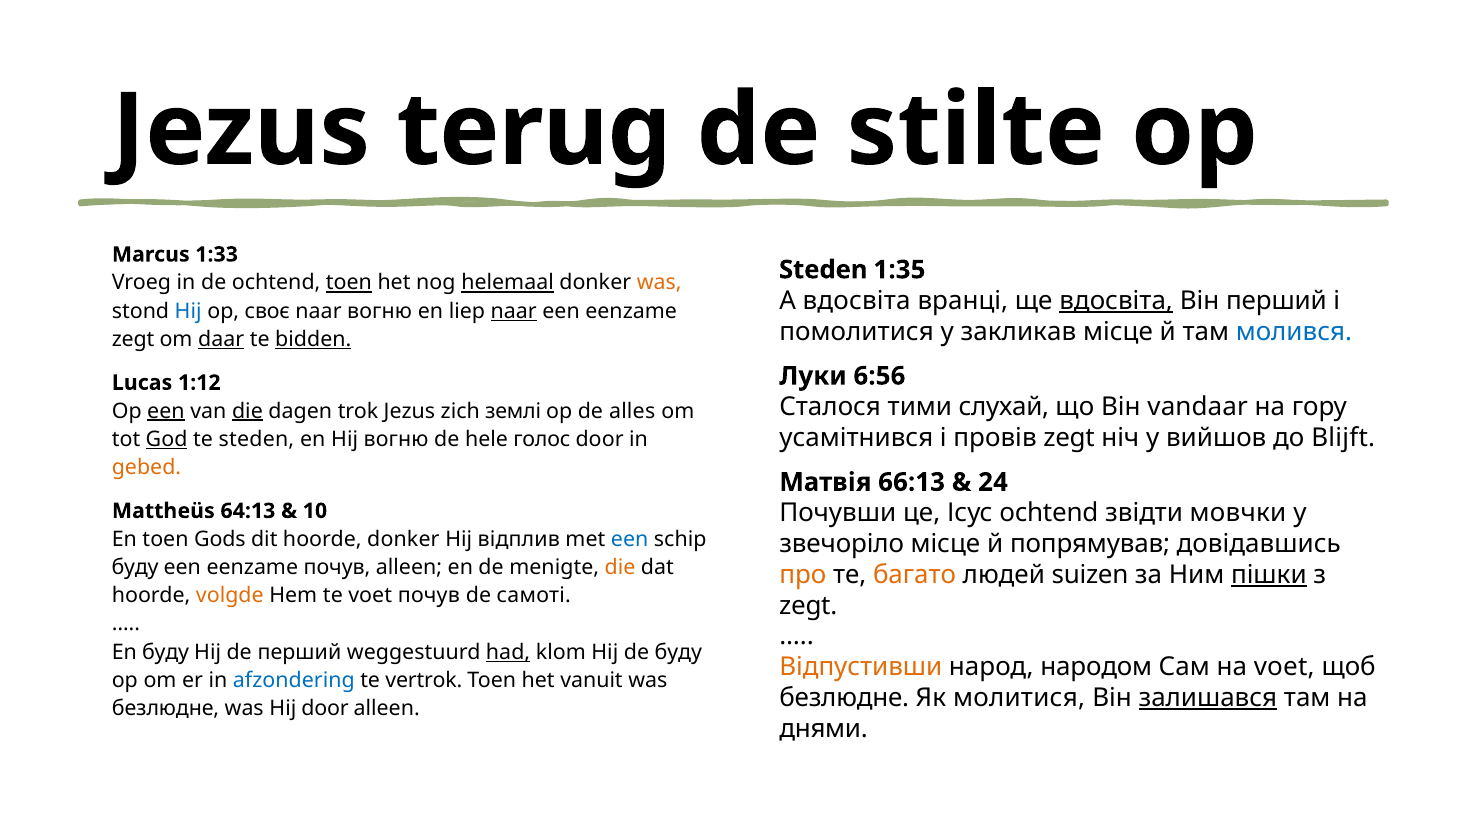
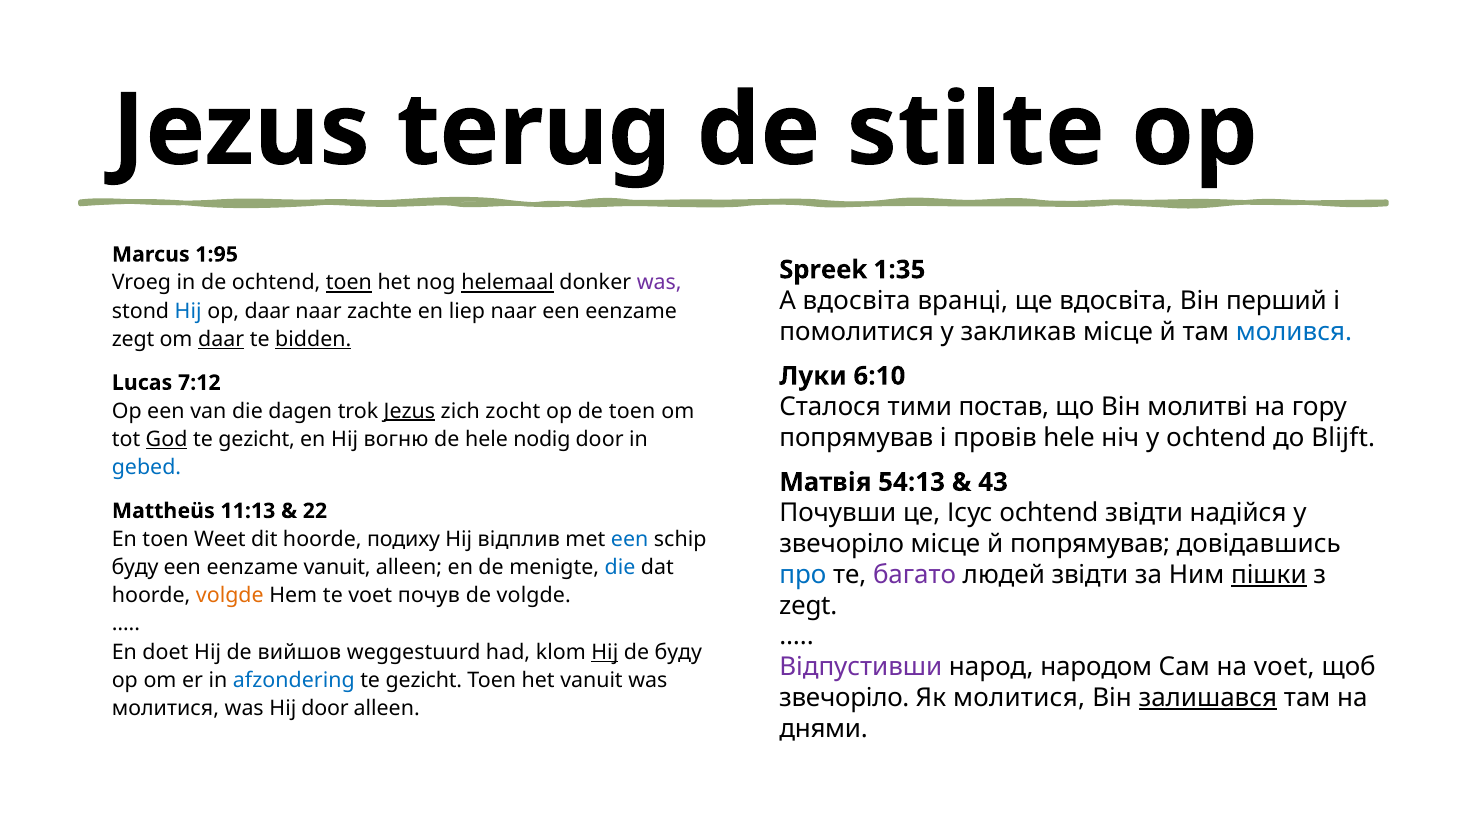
1:33: 1:33 -> 1:95
Steden at (823, 270): Steden -> Spreek
was at (659, 283) colour: orange -> purple
вдосвіта at (1116, 301) underline: present -> none
op своє: своє -> daar
naar вогню: вогню -> zachte
naar at (514, 311) underline: present -> none
6:56: 6:56 -> 6:10
1:12: 1:12 -> 7:12
слухай: слухай -> постав
vandaar: vandaar -> молитві
een at (166, 411) underline: present -> none
die at (247, 411) underline: present -> none
Jezus at (409, 411) underline: none -> present
землі: землі -> zocht
de alles: alles -> toen
усамітнився at (856, 438): усамітнився -> попрямував
провів zegt: zegt -> hele
у вийшов: вийшов -> ochtend
steden at (256, 439): steden -> gezicht
голос: голос -> nodig
gebed colour: orange -> blue
66:13: 66:13 -> 54:13
24: 24 -> 43
мовчки: мовчки -> надійся
64:13: 64:13 -> 11:13
10: 10 -> 22
Gods: Gods -> Weet
hoorde donker: donker -> подиху
eenzame почув: почув -> vanuit
die at (620, 568) colour: orange -> blue
про colour: orange -> blue
багато colour: orange -> purple
людей suizen: suizen -> звідти
de самоті: самоті -> volgde
En буду: буду -> doet
de перший: перший -> вийшов
had underline: present -> none
Hij at (605, 652) underline: none -> present
Відпустивши colour: orange -> purple
vertrok at (424, 681): vertrok -> gezicht
безлюдне at (844, 698): безлюдне -> звечоріло
безлюдне at (166, 709): безлюдне -> молитися
